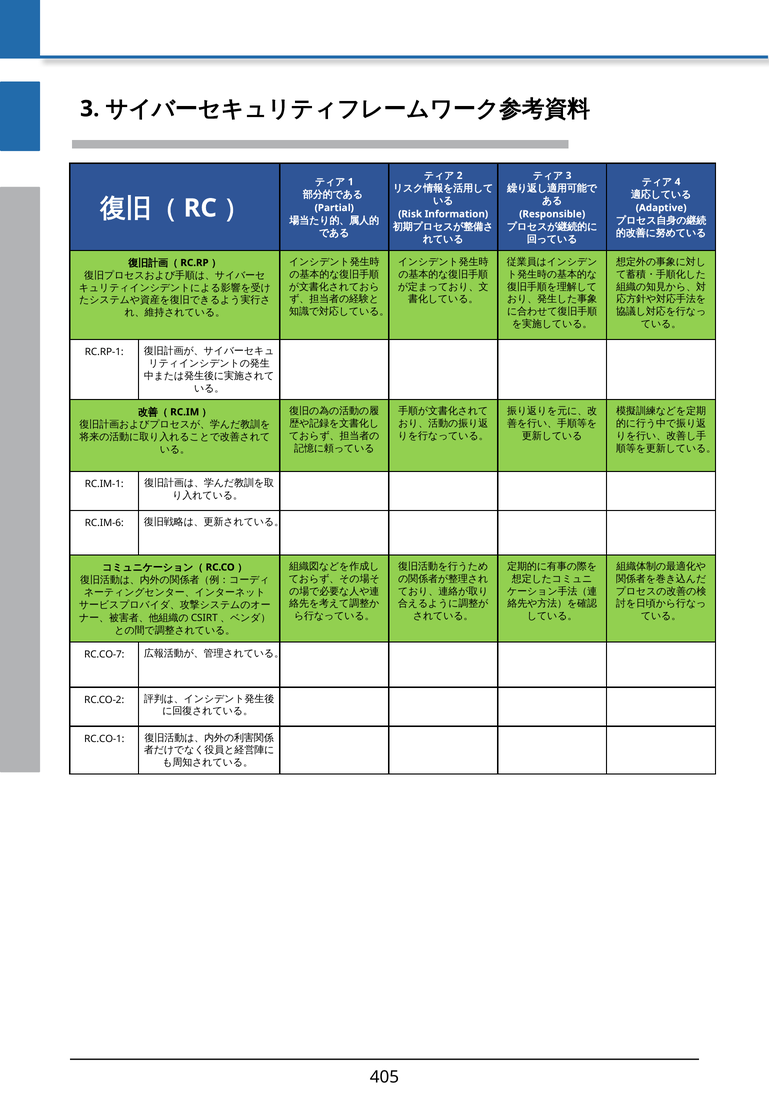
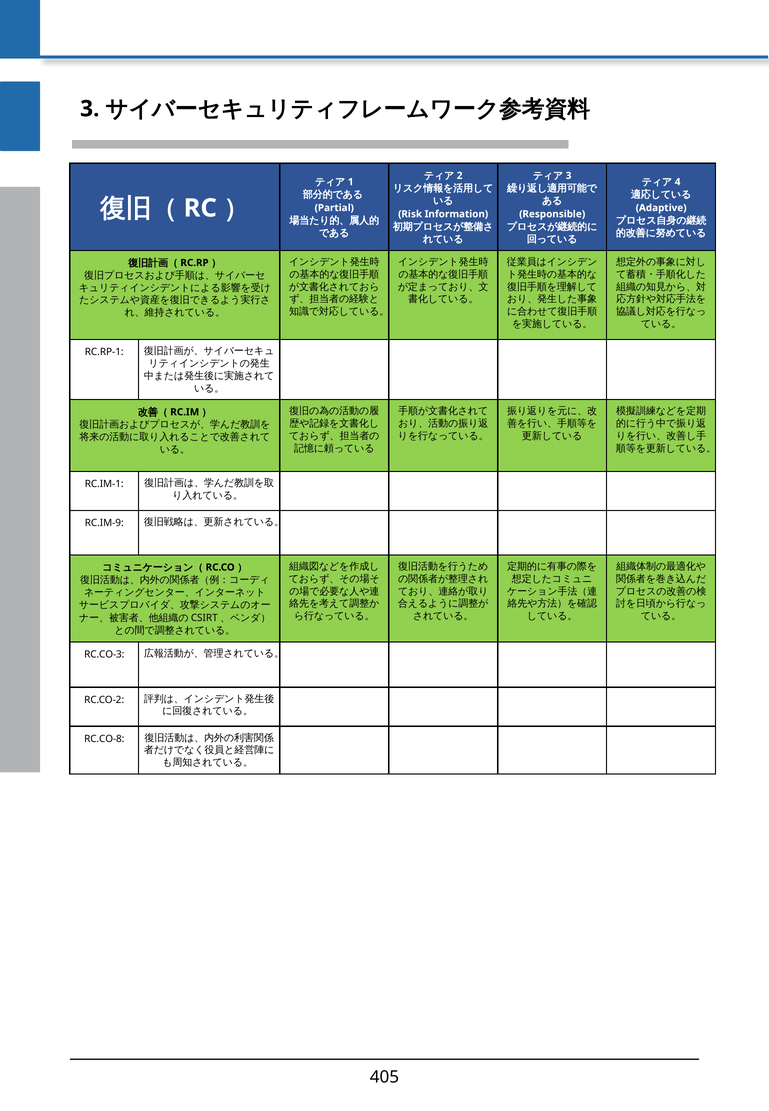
RC.IM-6: RC.IM-6 -> RC.IM-9
RC.CO-7: RC.CO-7 -> RC.CO-3
RC.CO-1: RC.CO-1 -> RC.CO-8
